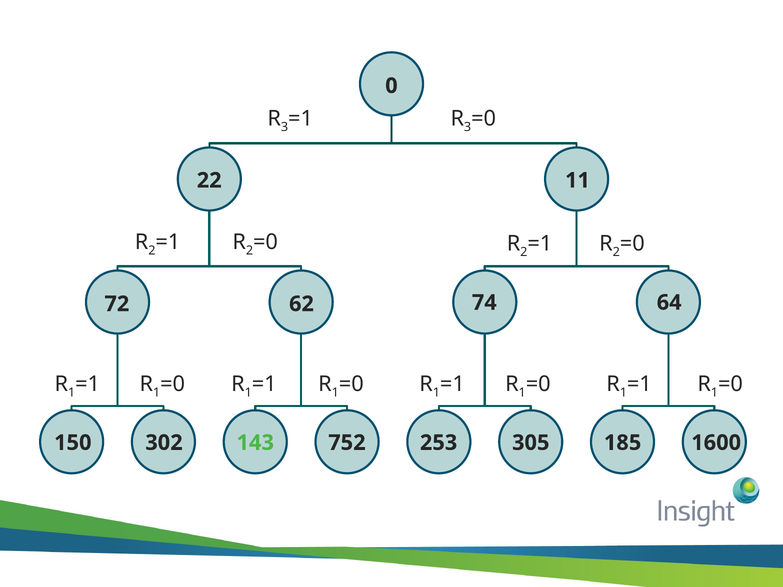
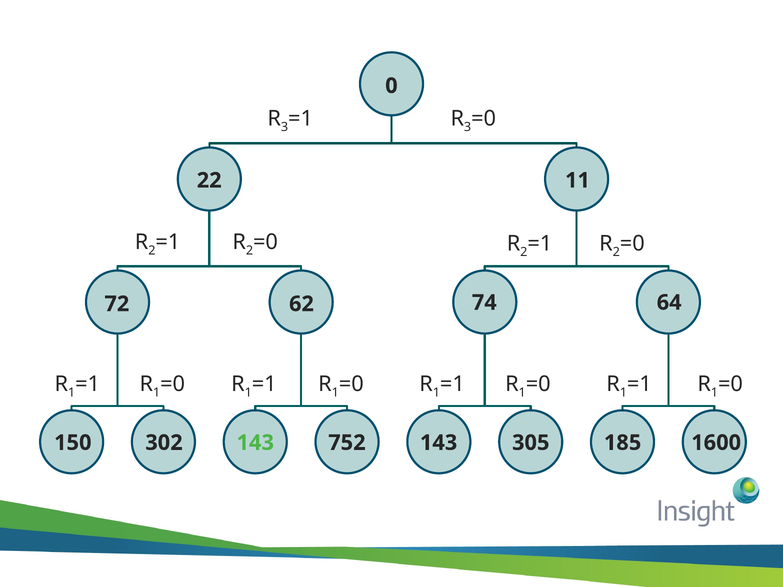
752 253: 253 -> 143
